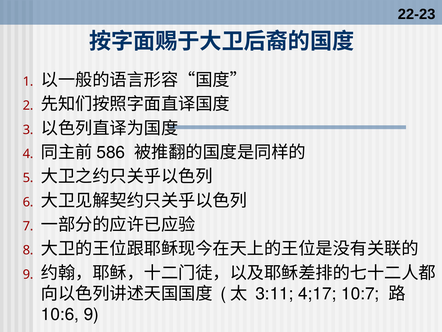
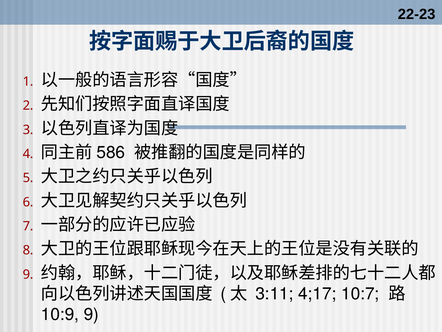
10:6: 10:6 -> 10:9
